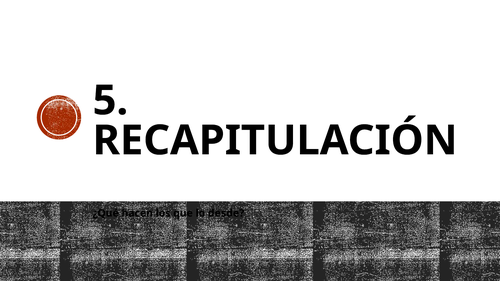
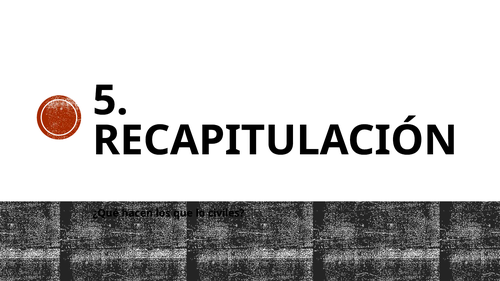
desde: desde -> civiles
